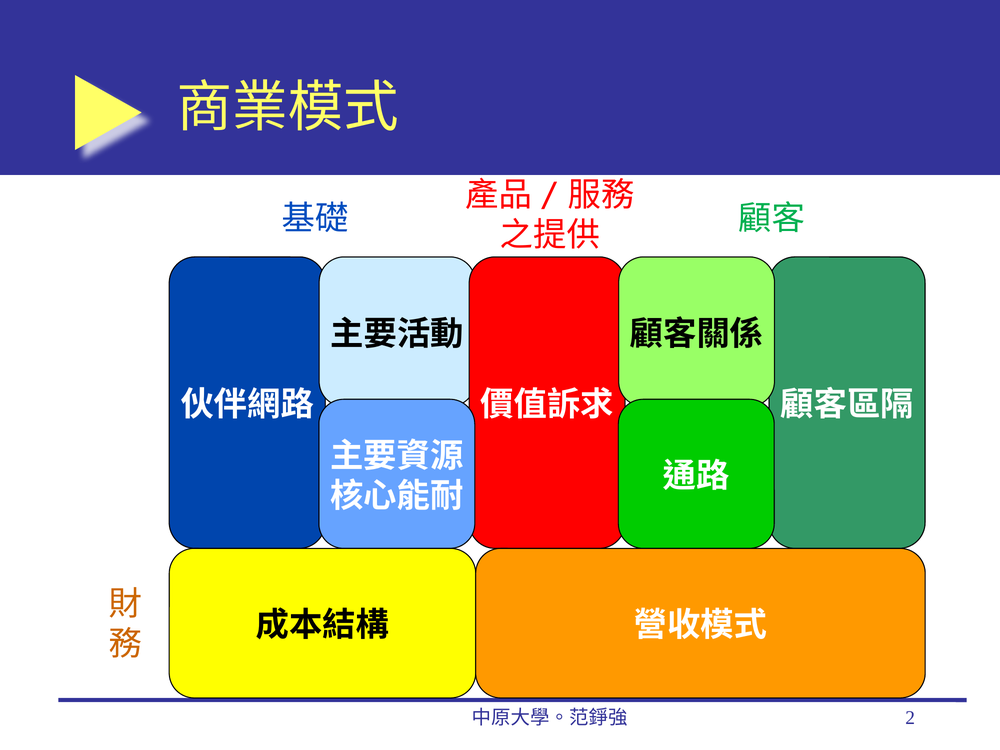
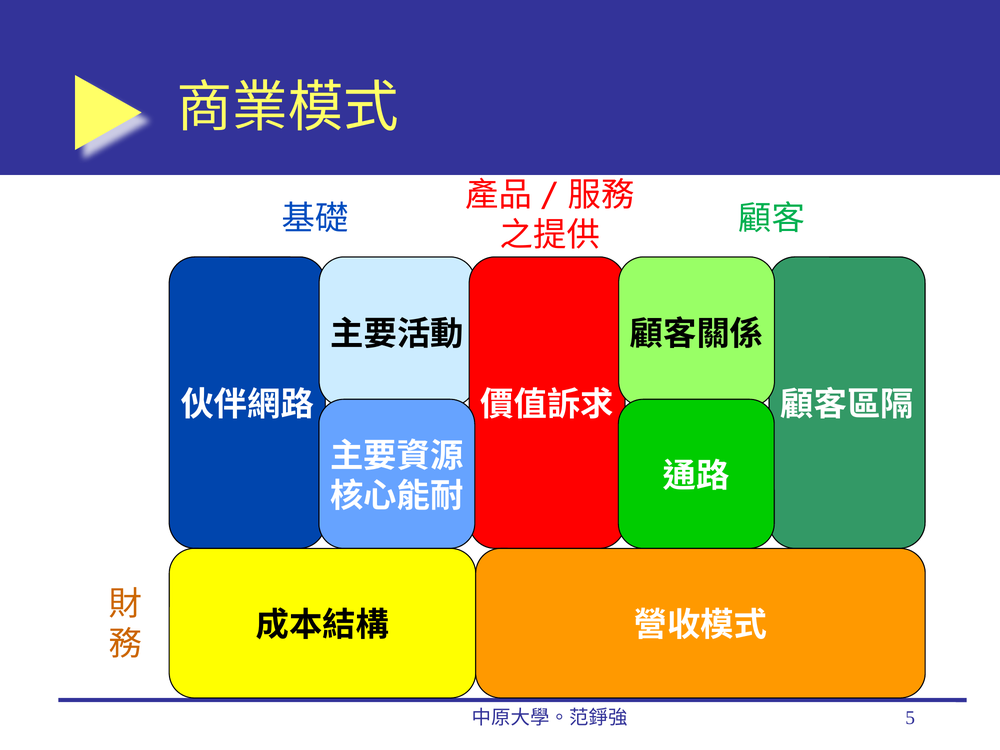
2: 2 -> 5
